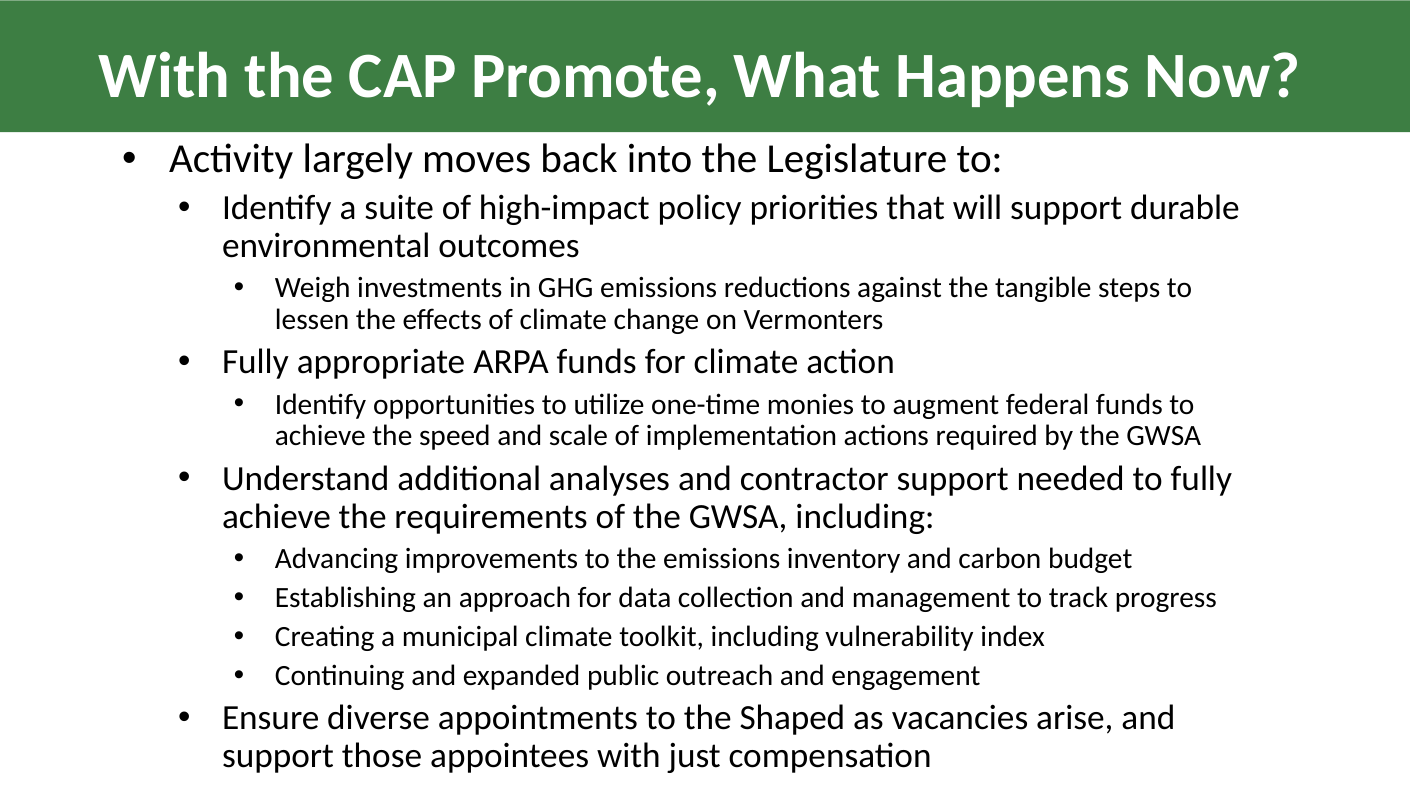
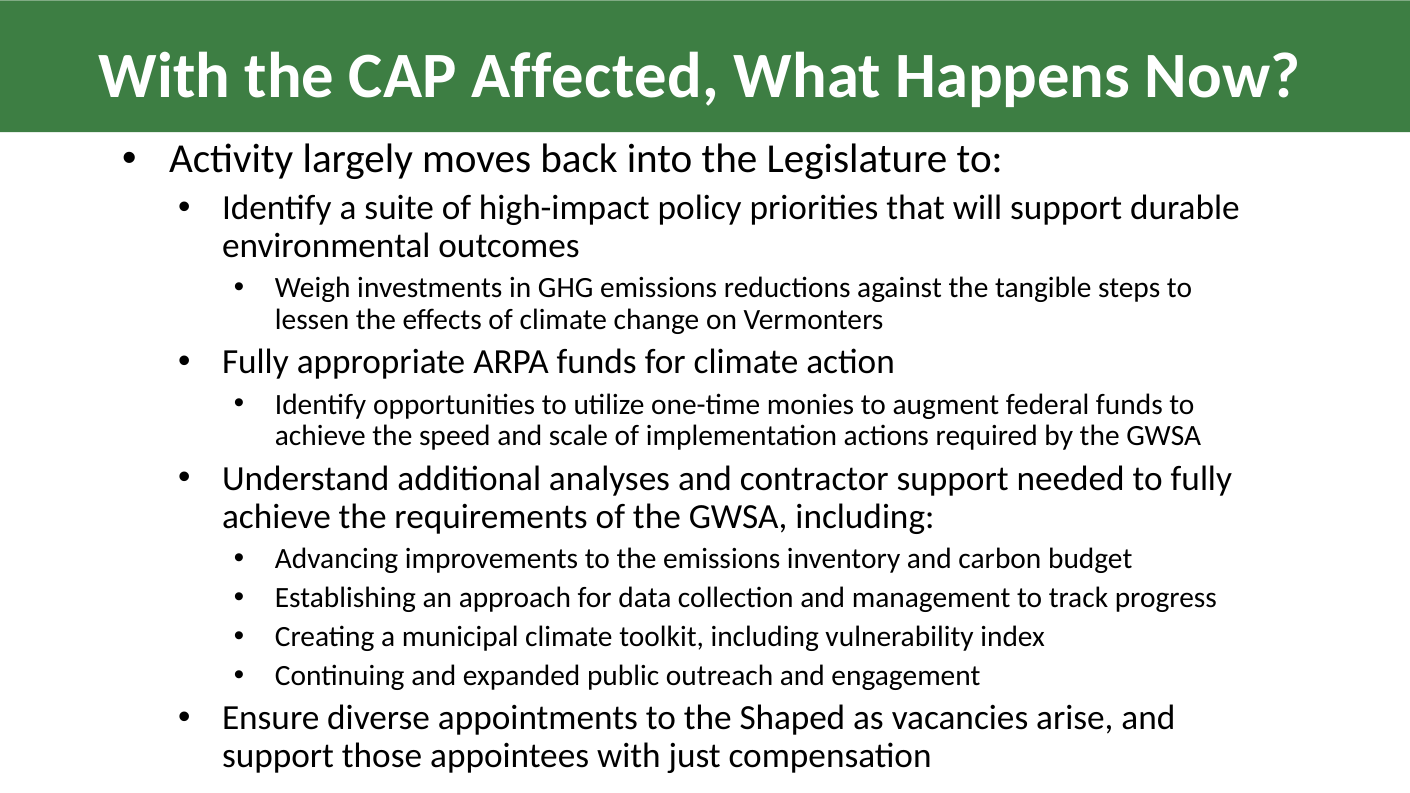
Promote: Promote -> Affected
